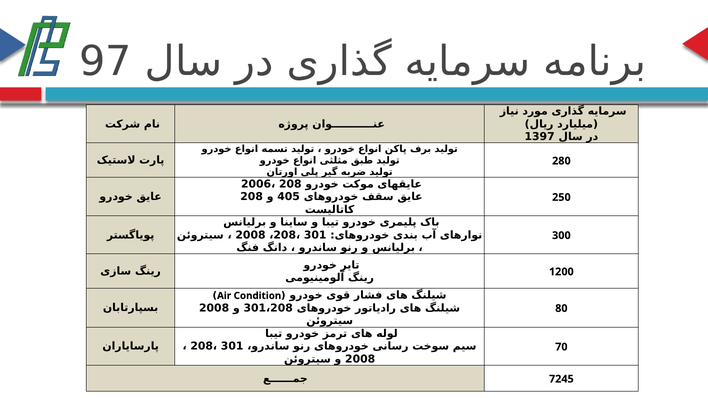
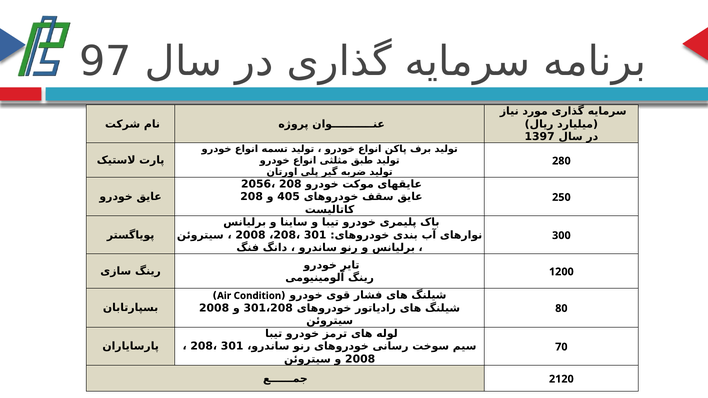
2006: 2006 -> 2056
7245: 7245 -> 2120
